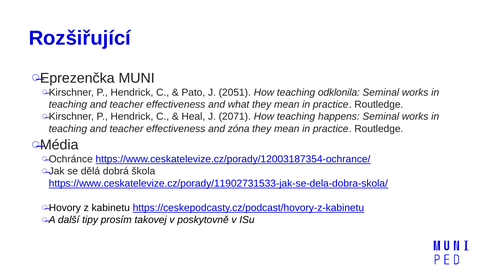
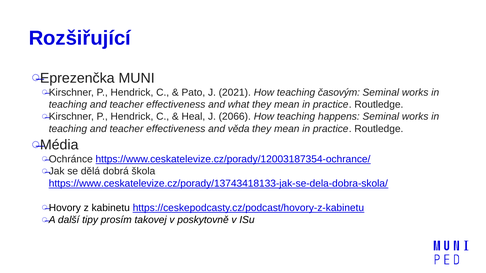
2051: 2051 -> 2021
odklonila: odklonila -> časovým
2071: 2071 -> 2066
zóna: zóna -> věda
https://www.ceskatelevize.cz/porady/11902731533-jak-se-dela-dobra-skola/: https://www.ceskatelevize.cz/porady/11902731533-jak-se-dela-dobra-skola/ -> https://www.ceskatelevize.cz/porady/13743418133-jak-se-dela-dobra-skola/
